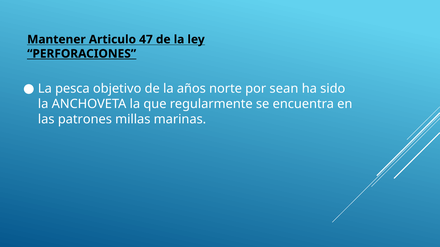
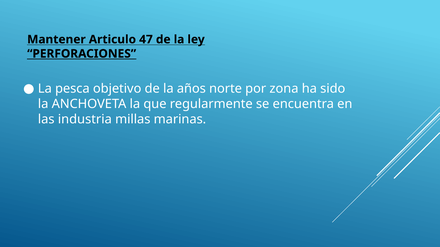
sean: sean -> zona
patrones: patrones -> industria
